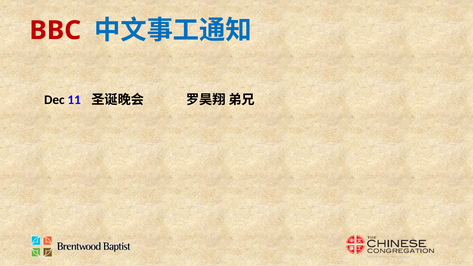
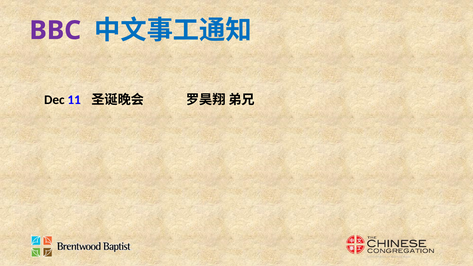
BBC colour: red -> purple
